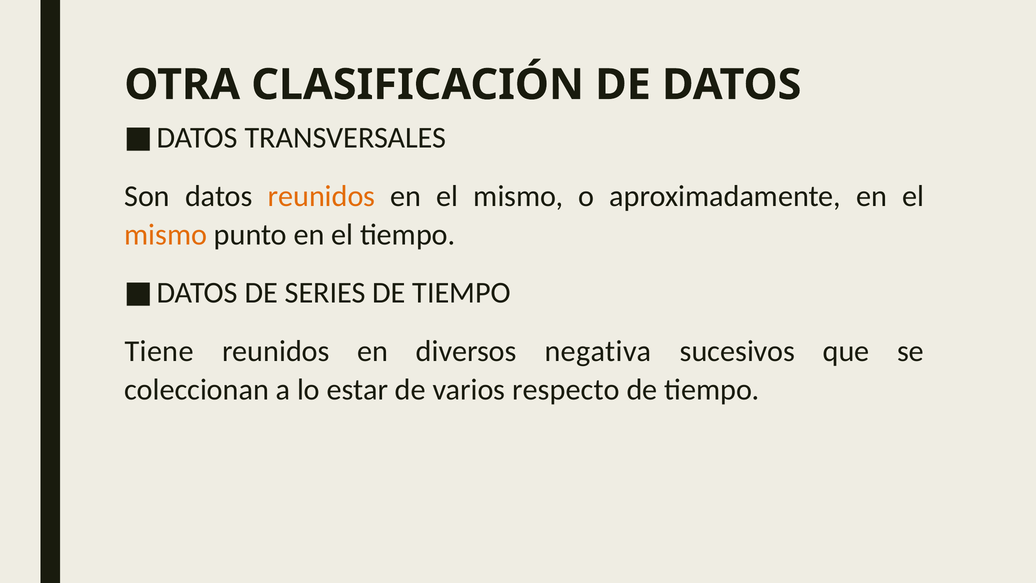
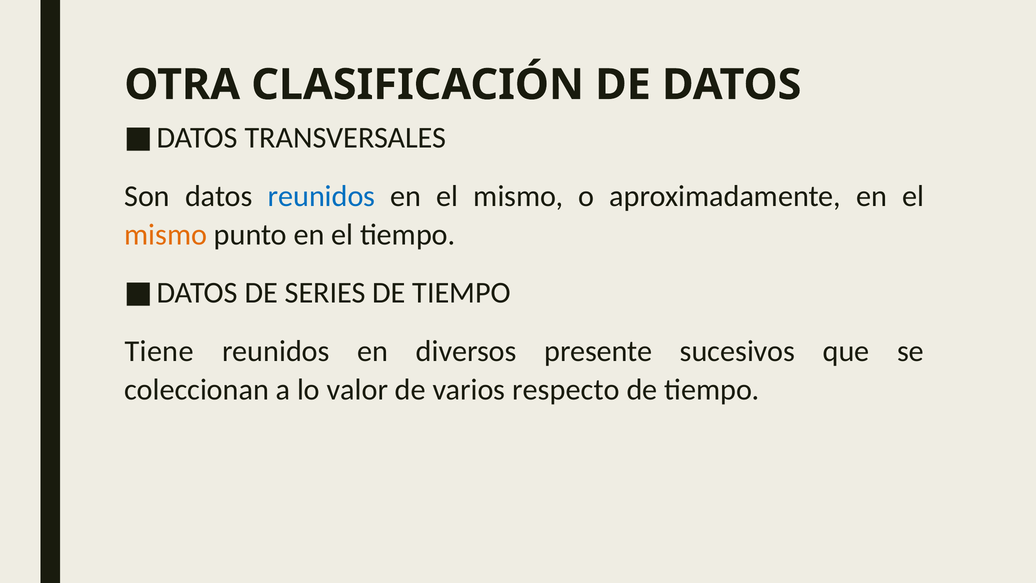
reunidos at (322, 196) colour: orange -> blue
negativa: negativa -> presente
estar: estar -> valor
